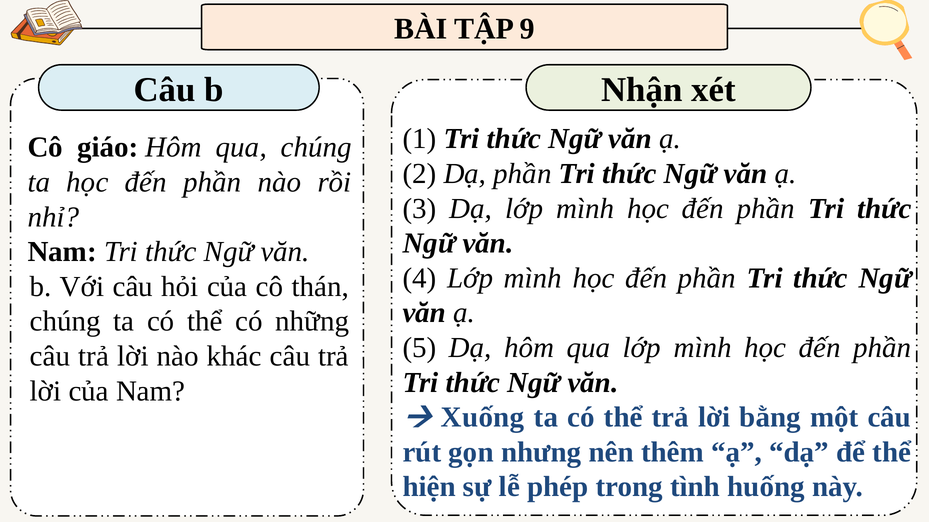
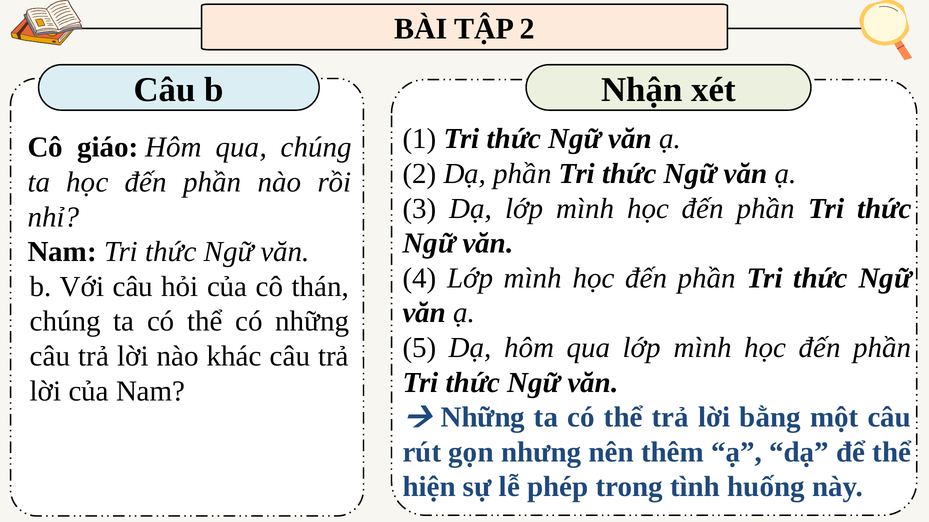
TẬP 9: 9 -> 2
Xuống at (483, 418): Xuống -> Những
